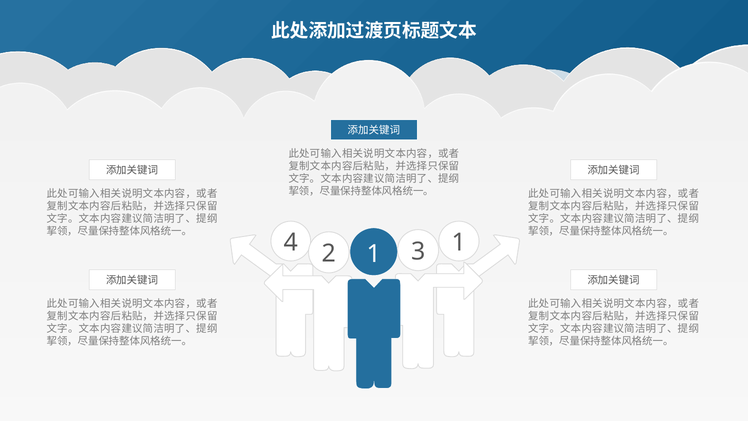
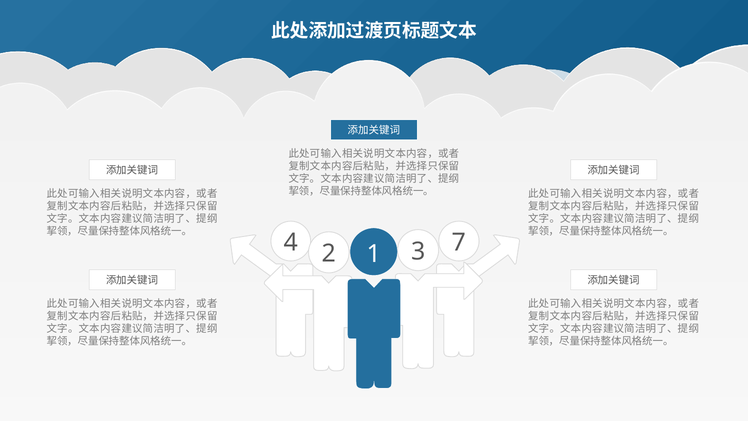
4 1: 1 -> 7
